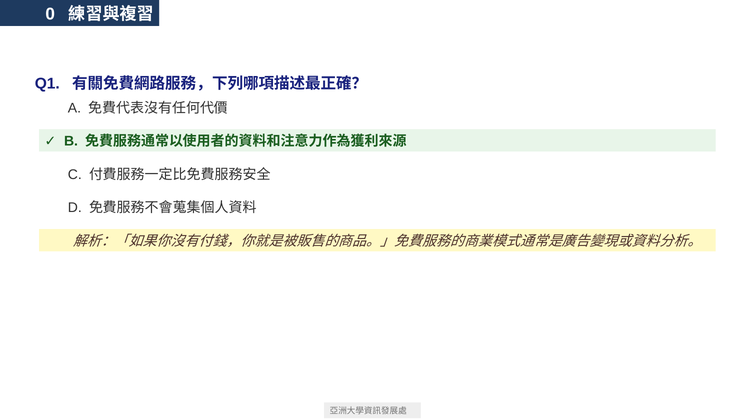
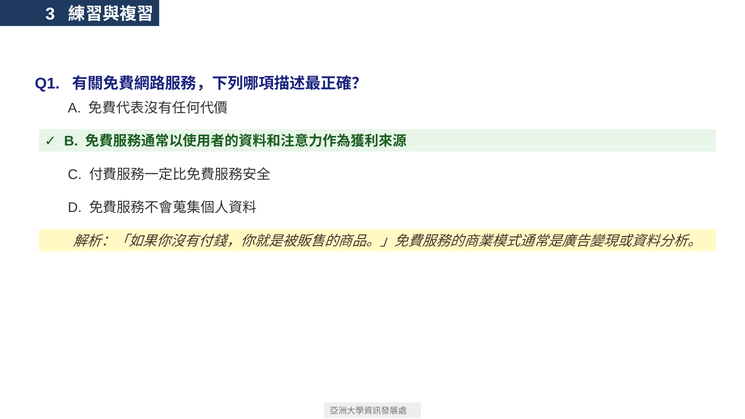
0: 0 -> 3
